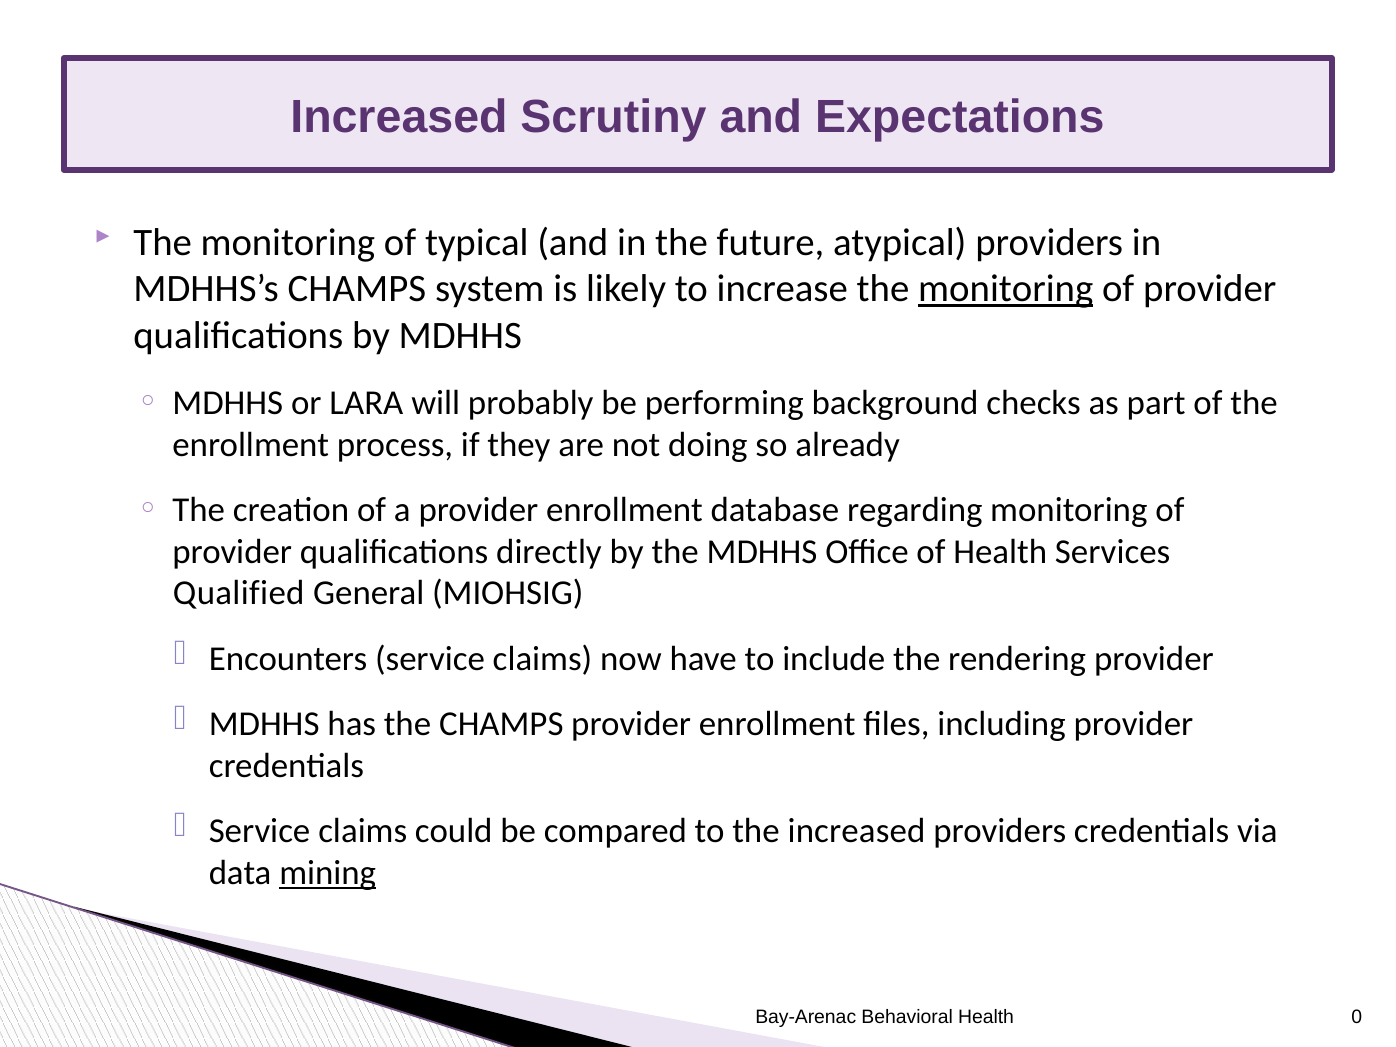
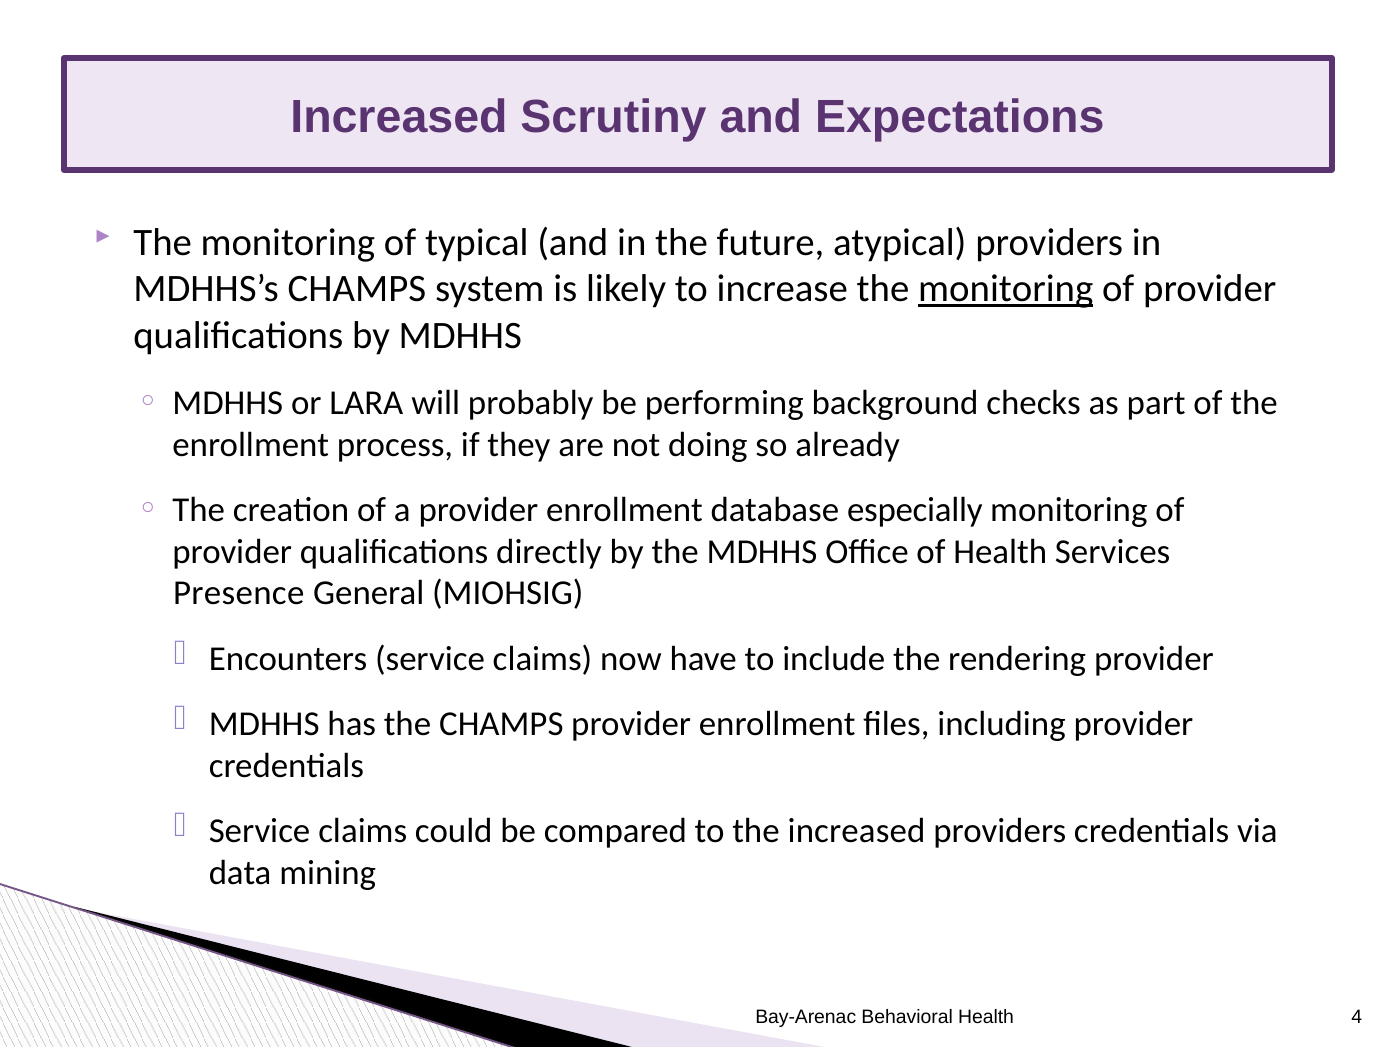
regarding: regarding -> especially
Qualified: Qualified -> Presence
mining underline: present -> none
0: 0 -> 4
